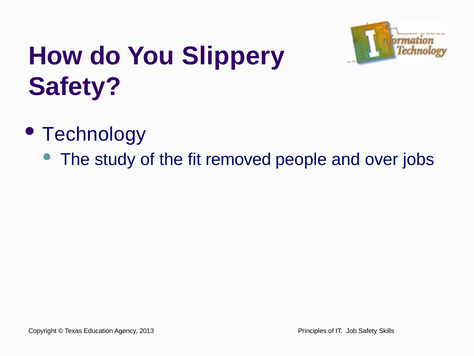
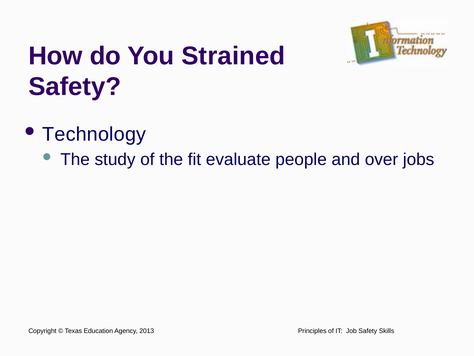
Slippery: Slippery -> Strained
removed: removed -> evaluate
